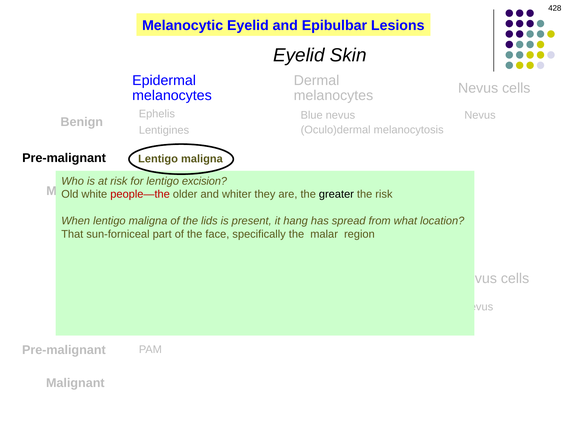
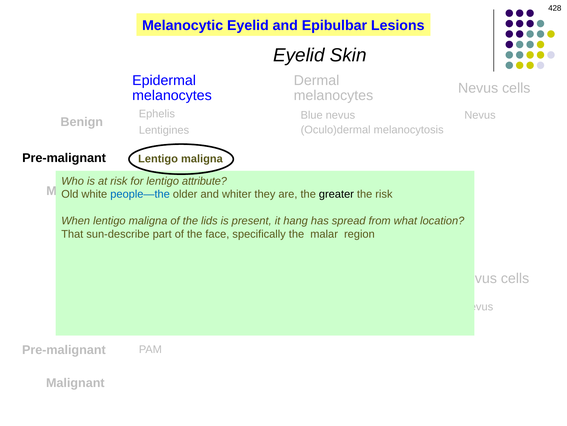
excision: excision -> attribute
people—the colour: red -> blue
sun-forniceal: sun-forniceal -> sun-describe
